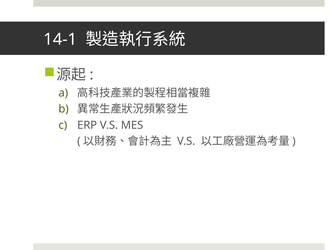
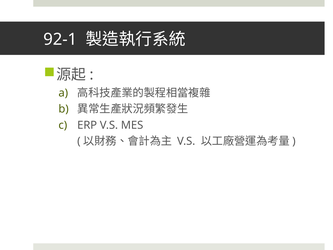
14-1: 14-1 -> 92-1
